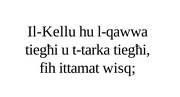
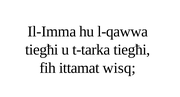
Il-Kellu: Il-Kellu -> Il-Imma
